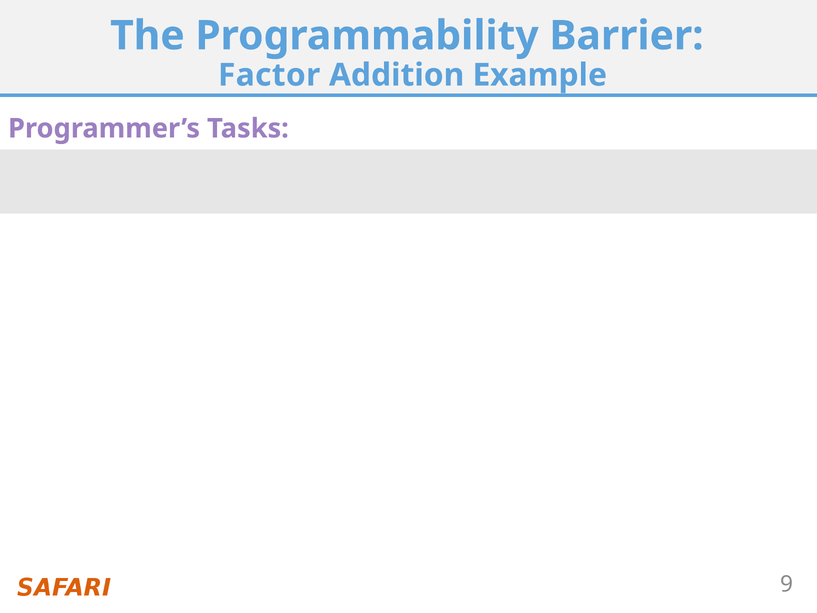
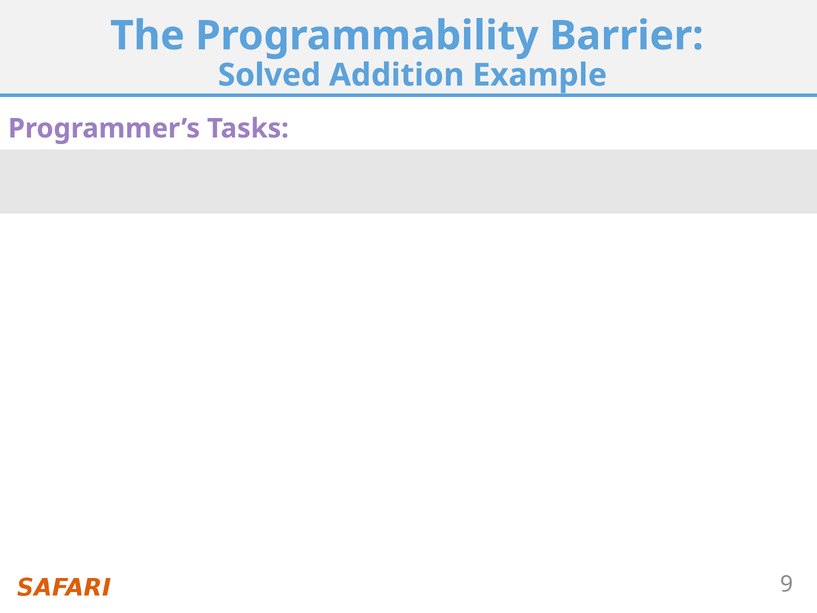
Factor: Factor -> Solved
